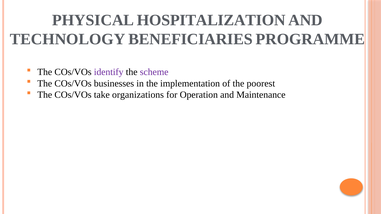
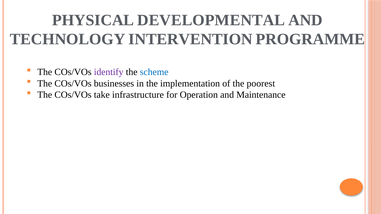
HOSPITALIZATION: HOSPITALIZATION -> DEVELOPMENTAL
BENEFICIARIES: BENEFICIARIES -> INTERVENTION
scheme colour: purple -> blue
organizations: organizations -> infrastructure
